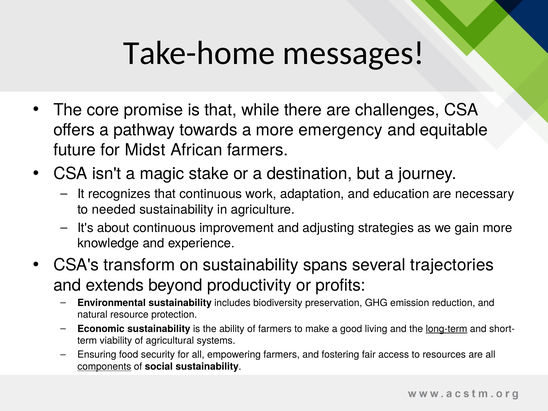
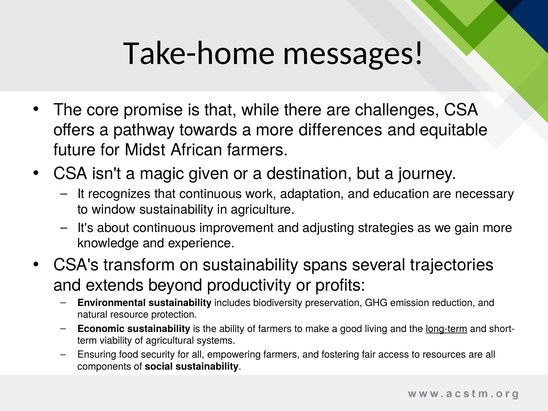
emergency: emergency -> differences
stake: stake -> given
needed: needed -> window
components underline: present -> none
